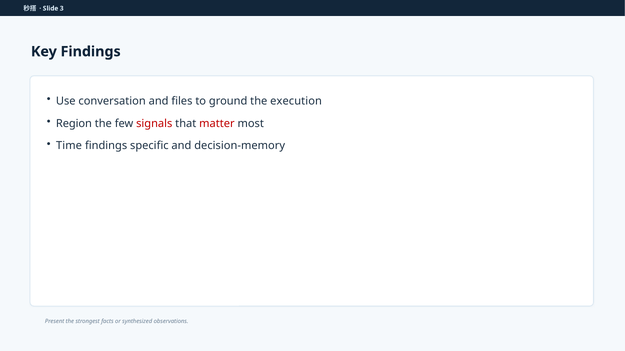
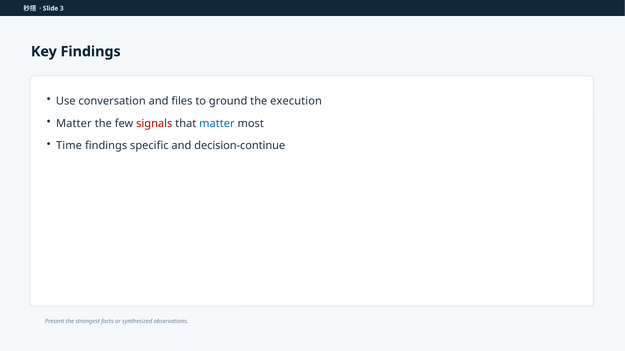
Region at (74, 124): Region -> Matter
matter at (217, 124) colour: red -> blue
decision-memory: decision-memory -> decision-continue
